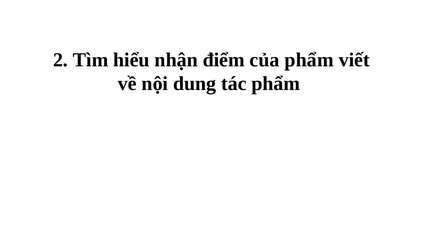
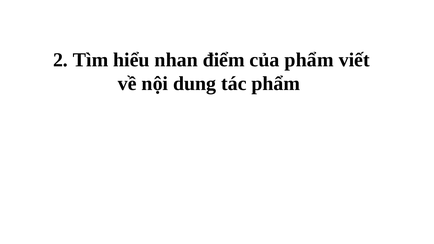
nhận: nhận -> nhan
